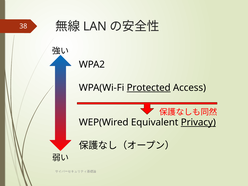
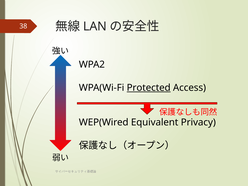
Privacy underline: present -> none
